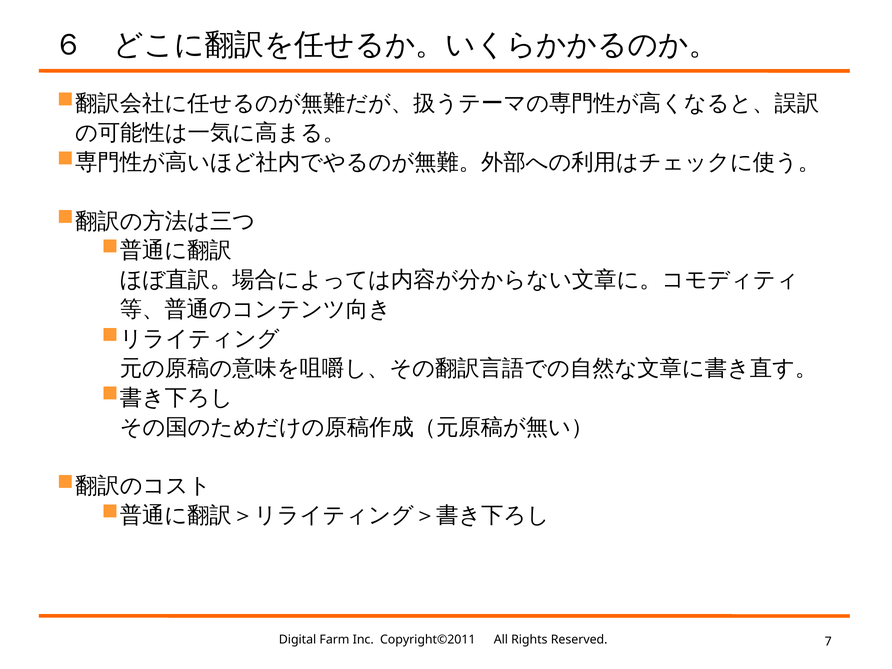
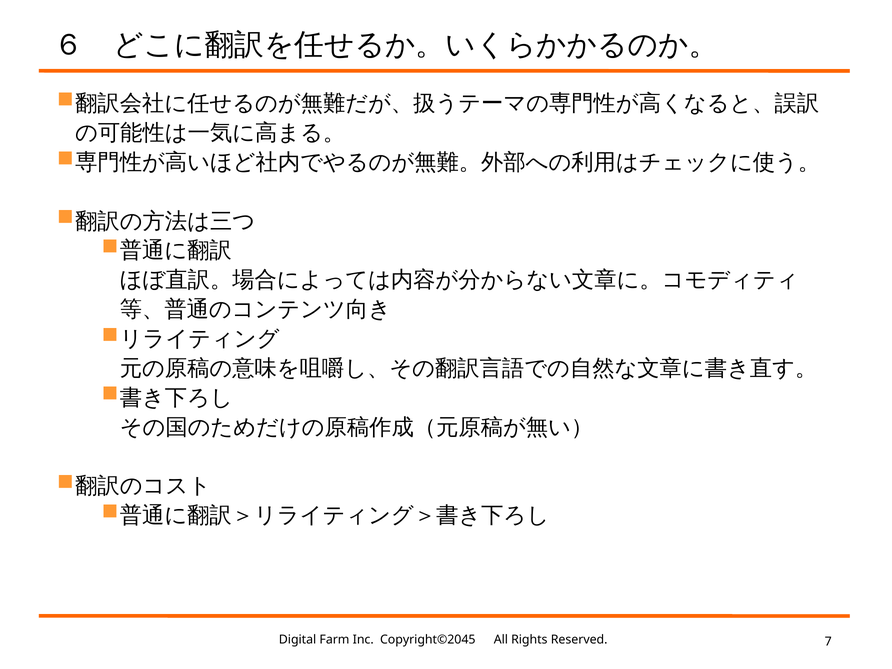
Copyright©2011: Copyright©2011 -> Copyright©2045
